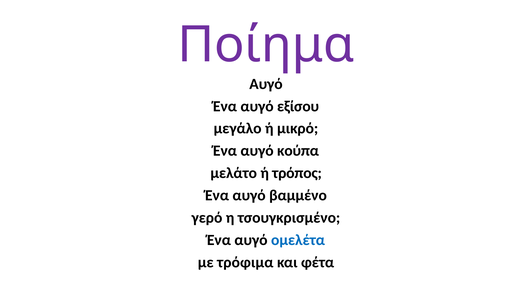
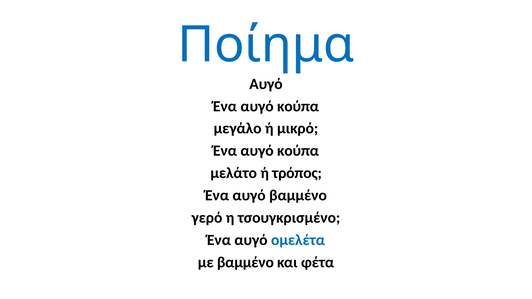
Ποίημα colour: purple -> blue
εξίσου at (298, 106): εξίσου -> κούπα
με τρόφιμα: τρόφιμα -> βαμμένο
